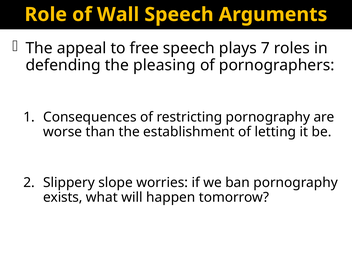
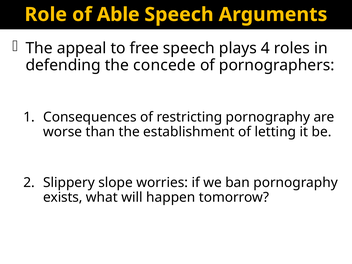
Wall: Wall -> Able
7: 7 -> 4
pleasing: pleasing -> concede
